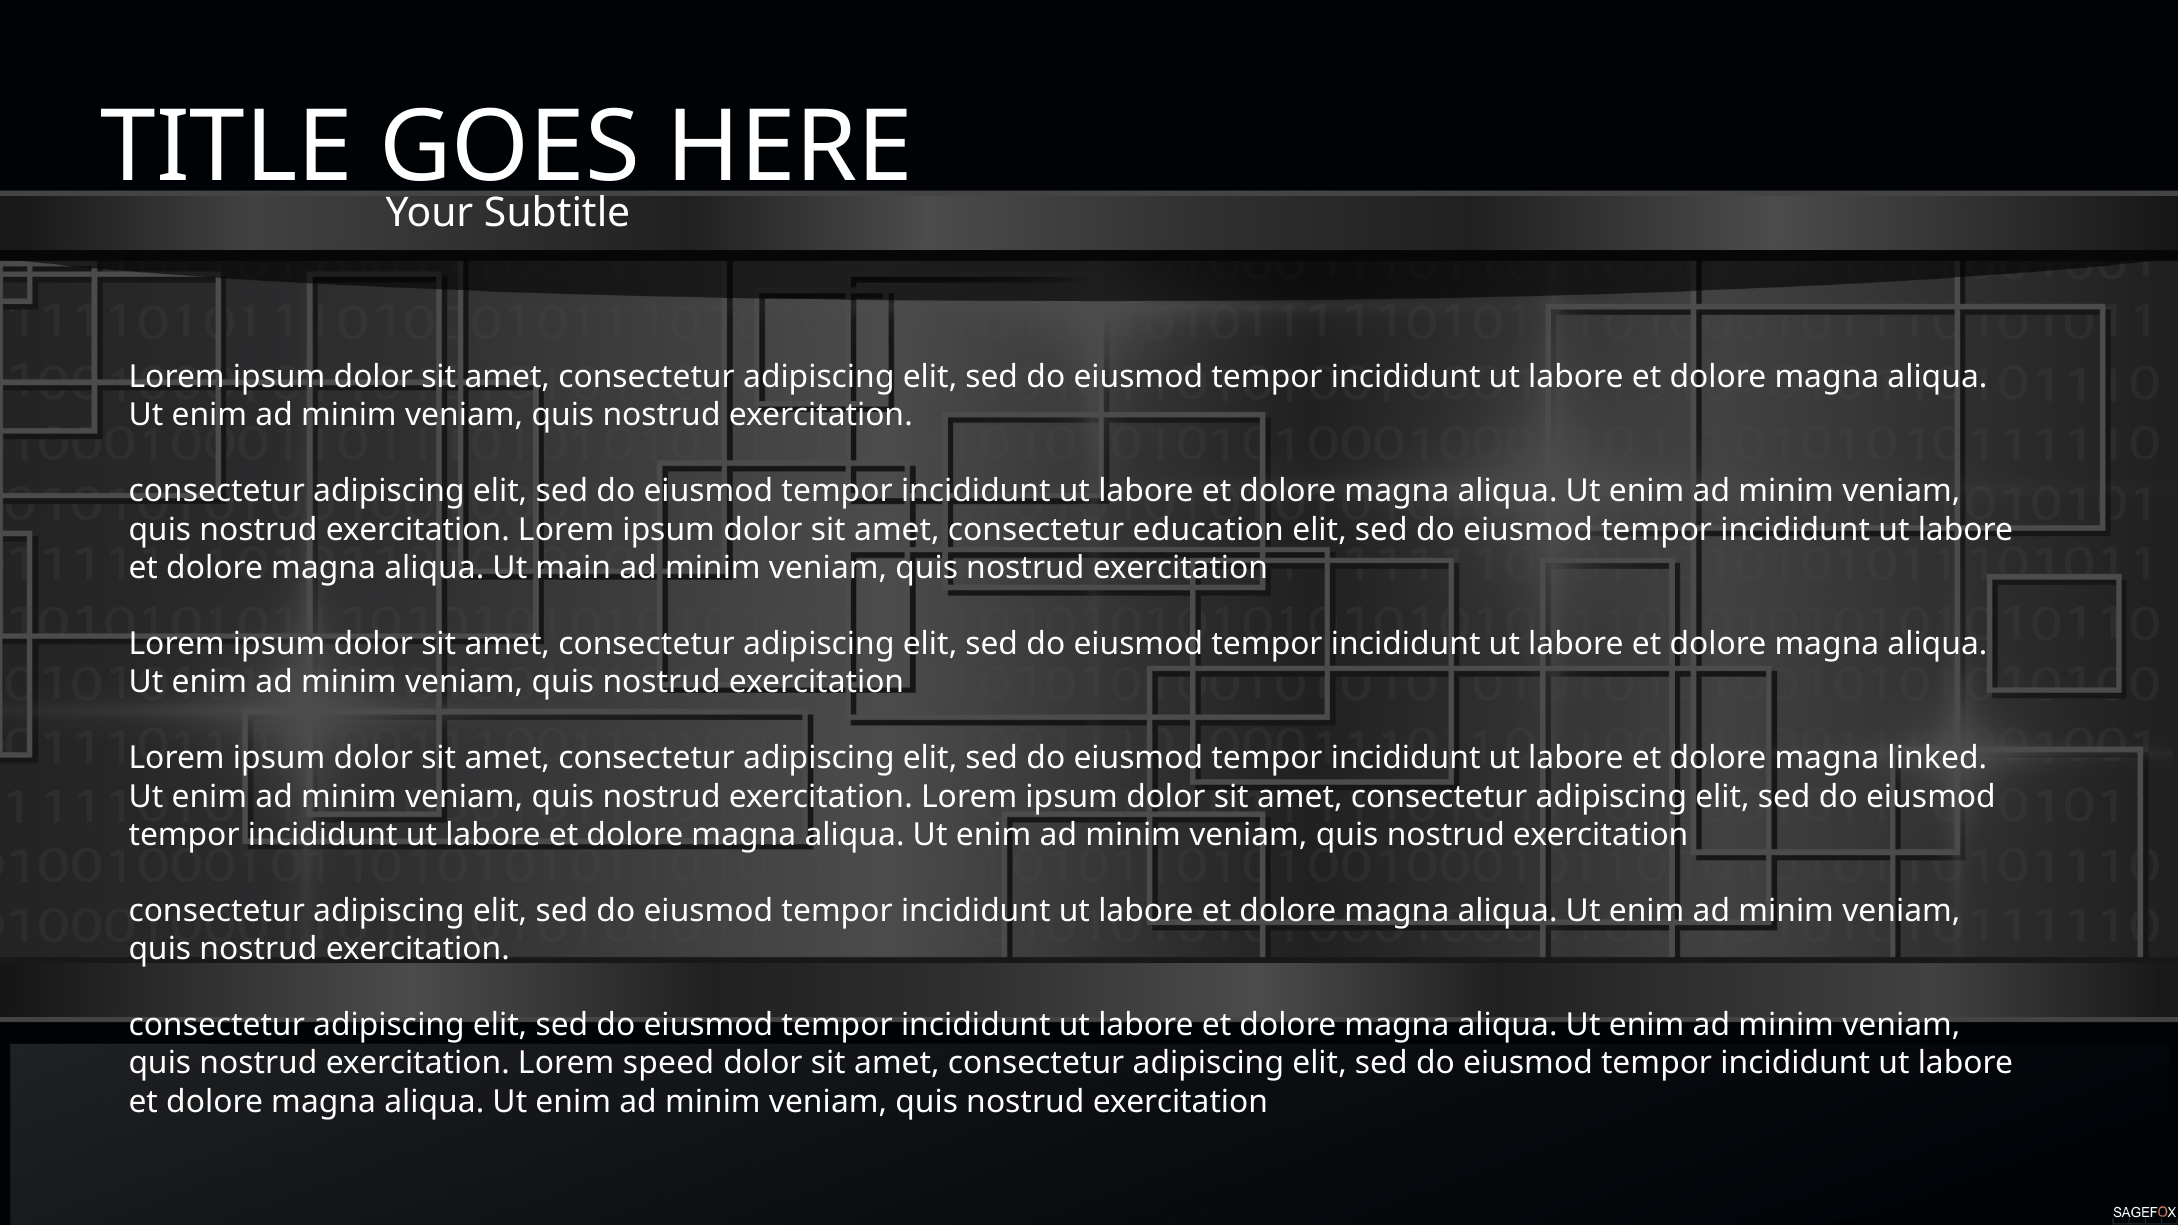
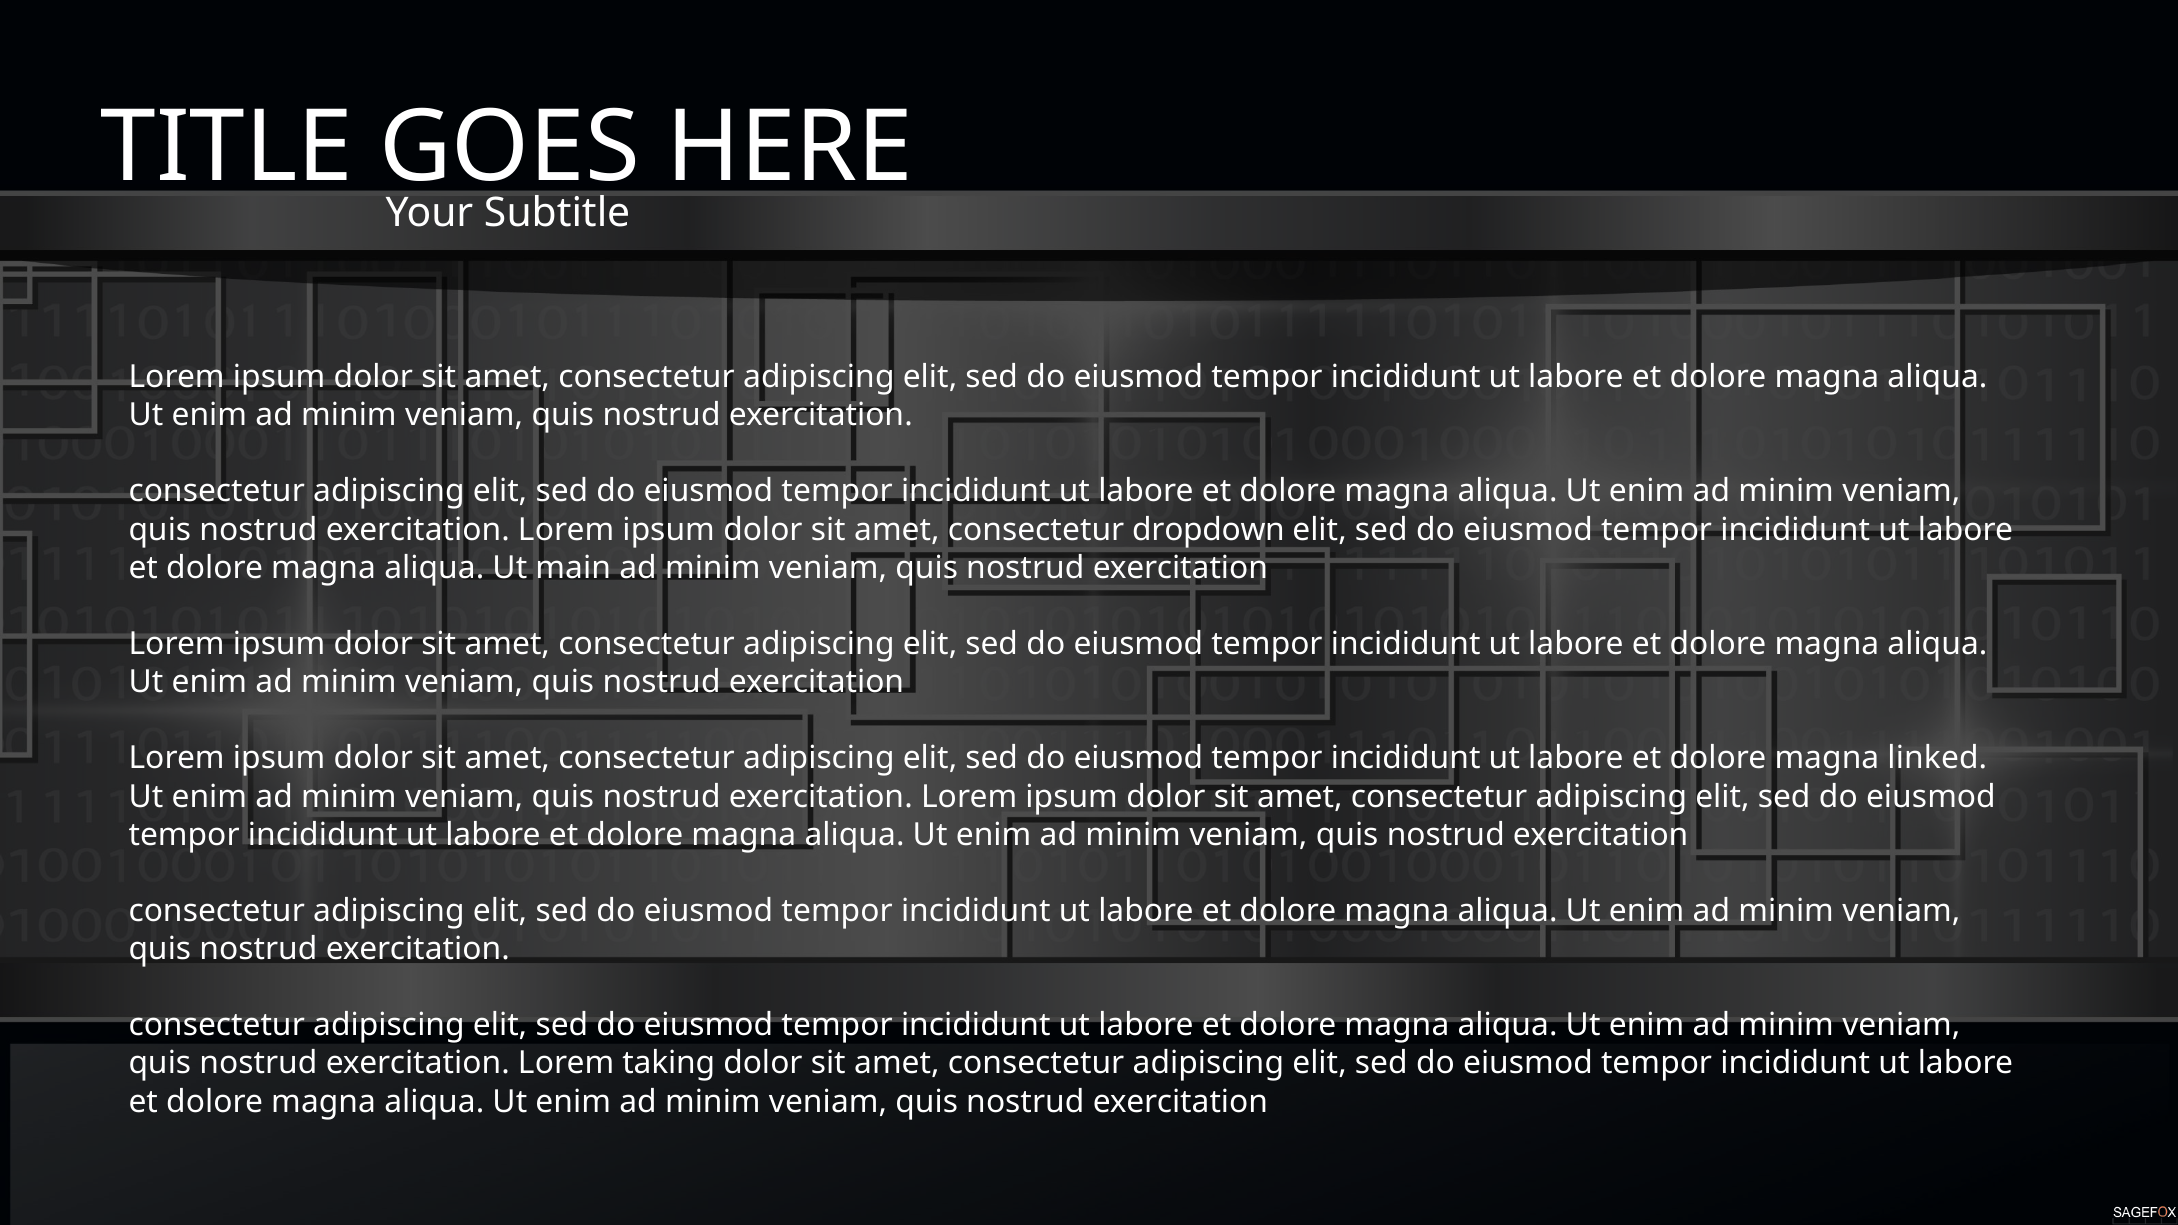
education: education -> dropdown
speed: speed -> taking
